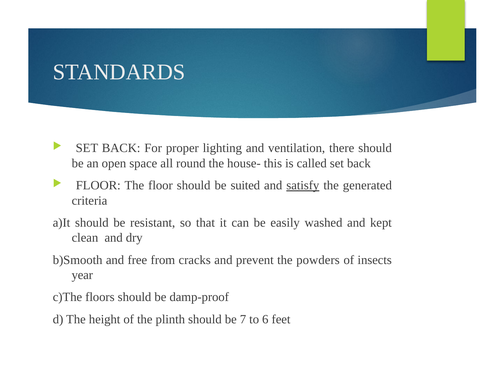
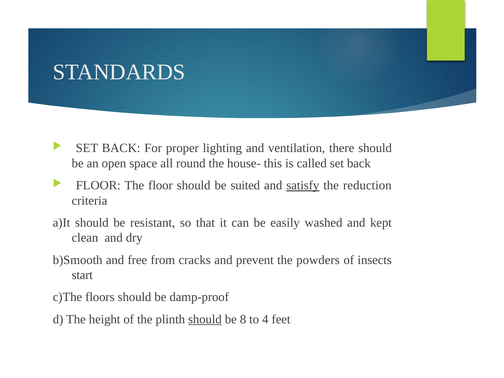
generated: generated -> reduction
year: year -> start
should at (205, 319) underline: none -> present
7: 7 -> 8
6: 6 -> 4
